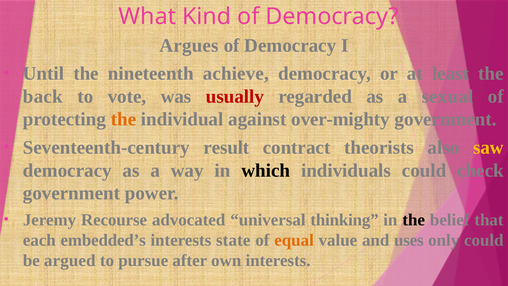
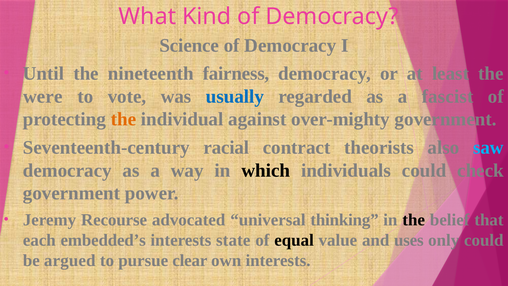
Argues: Argues -> Science
achieve: achieve -> fairness
back: back -> were
usually colour: red -> blue
sexual: sexual -> fascist
result: result -> racial
saw colour: yellow -> light blue
equal colour: orange -> black
after: after -> clear
